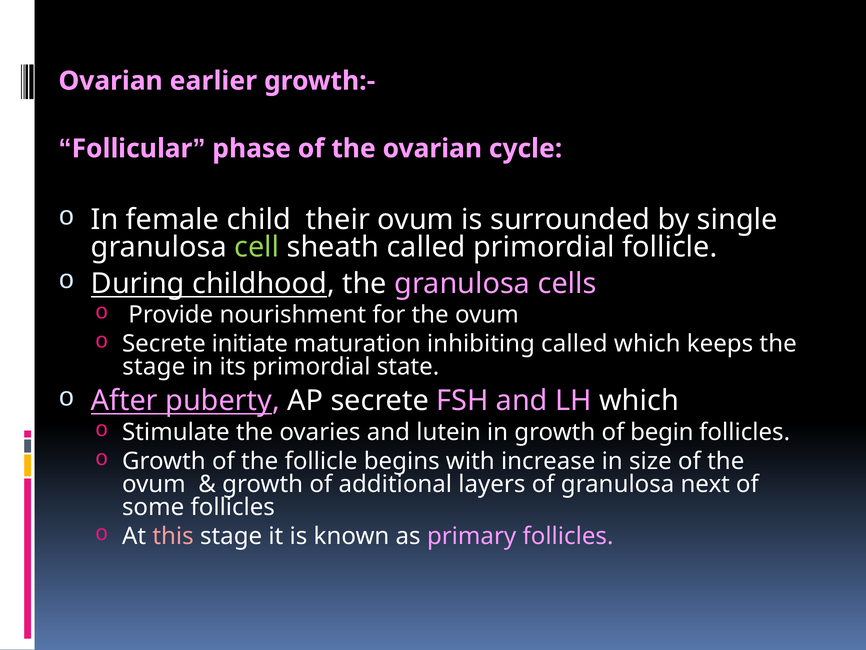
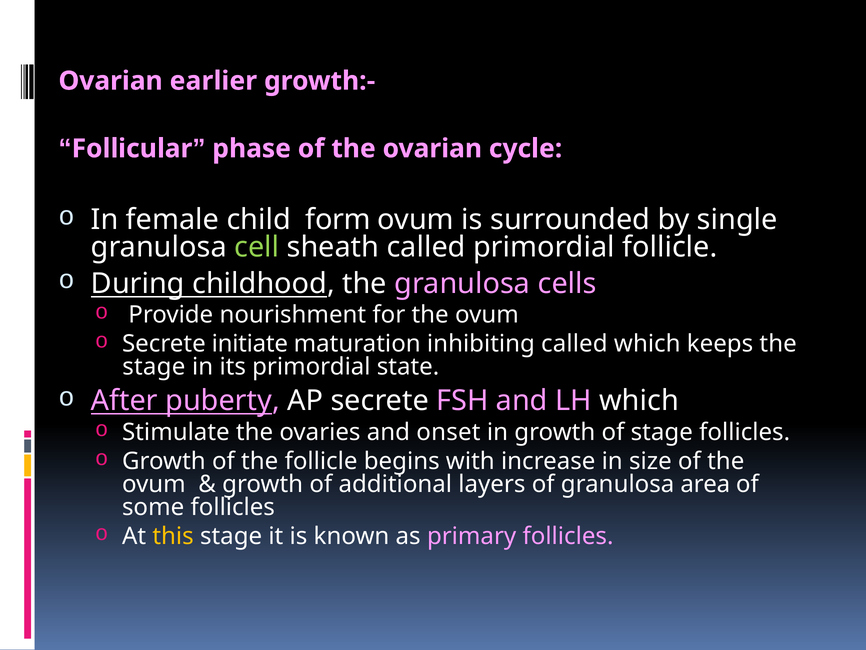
their: their -> form
lutein: lutein -> onset
of begin: begin -> stage
next: next -> area
this colour: pink -> yellow
